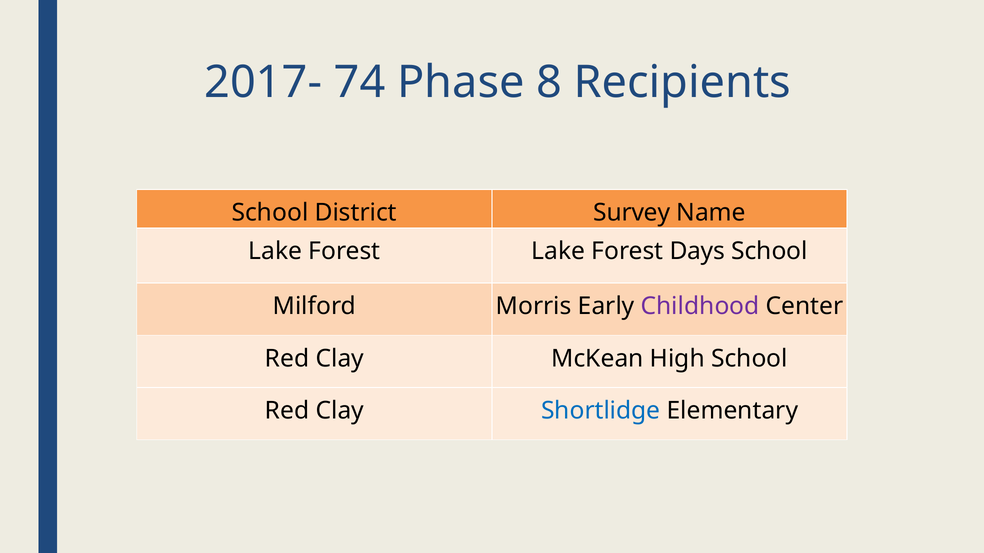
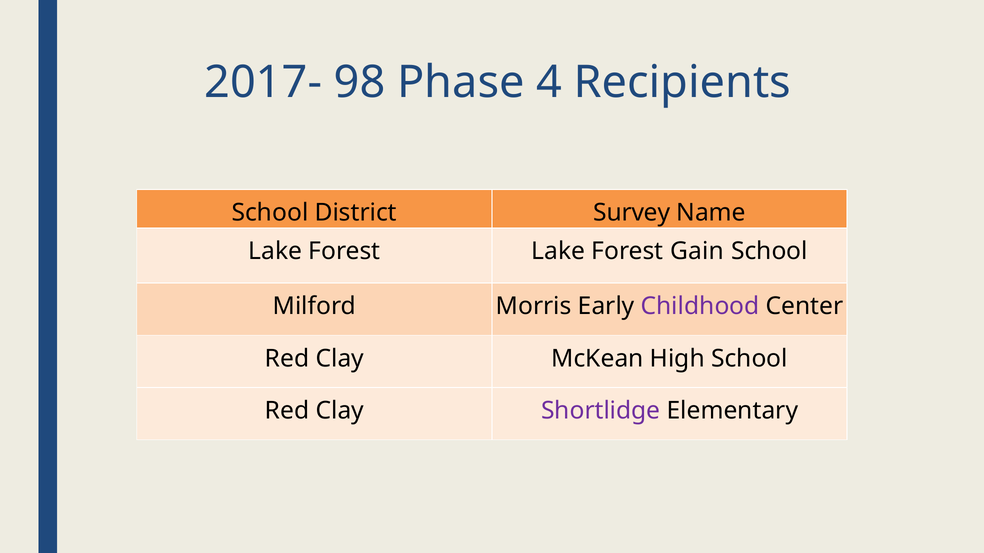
74: 74 -> 98
8: 8 -> 4
Days: Days -> Gain
Shortlidge colour: blue -> purple
